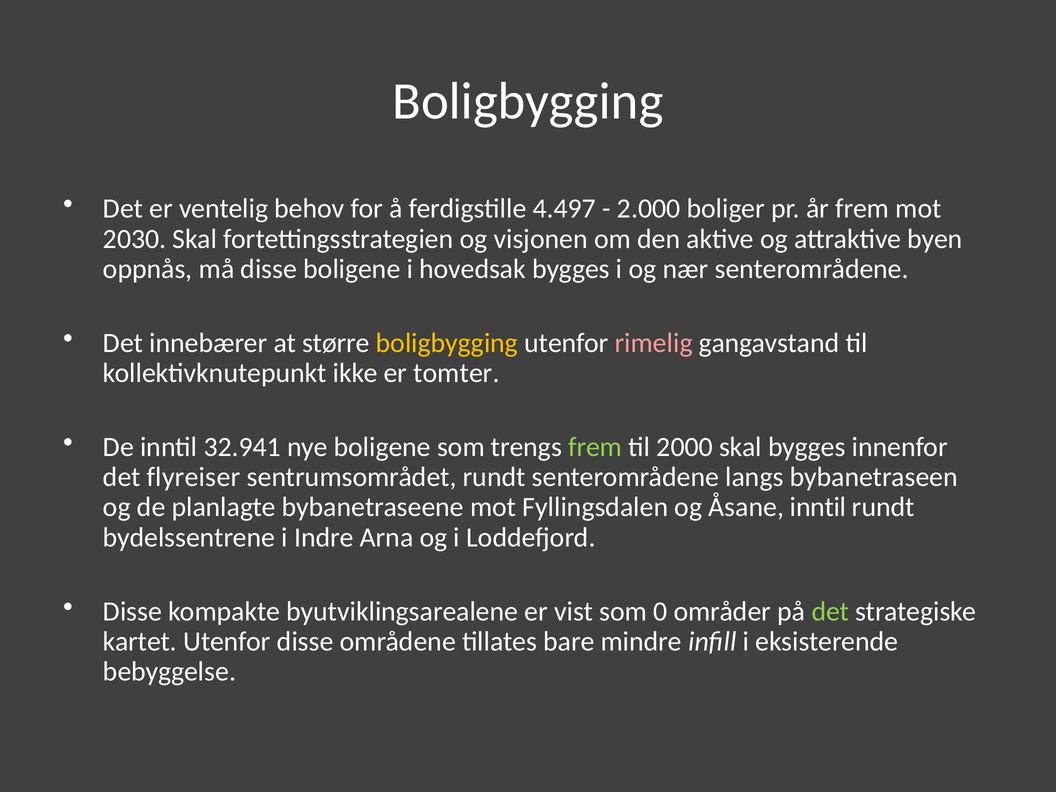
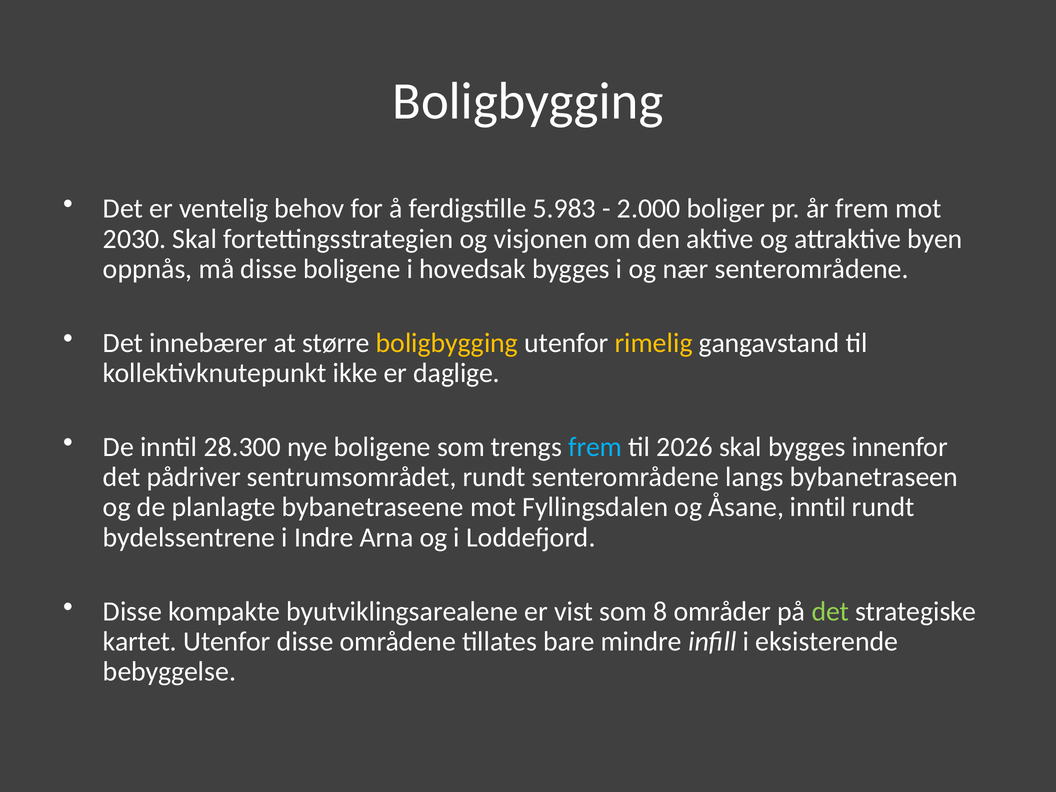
4.497: 4.497 -> 5.983
rimelig colour: pink -> yellow
tomter: tomter -> daglige
32.941: 32.941 -> 28.300
frem at (595, 447) colour: light green -> light blue
2000: 2000 -> 2026
flyreiser: flyreiser -> pådriver
0: 0 -> 8
